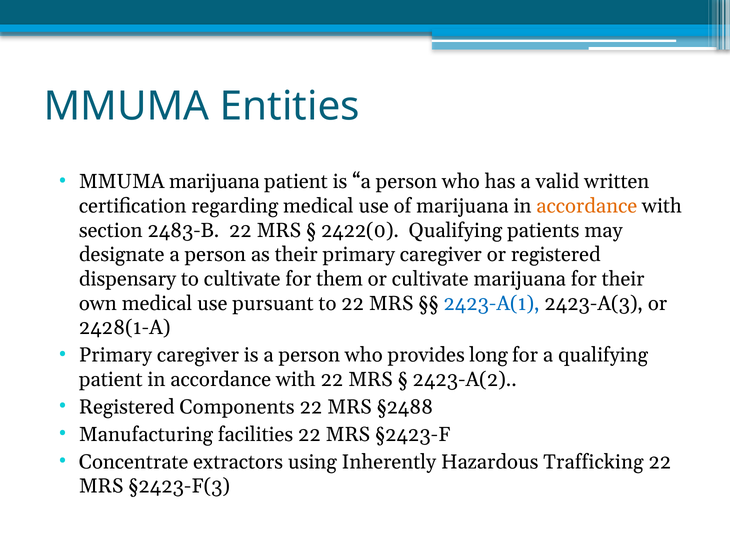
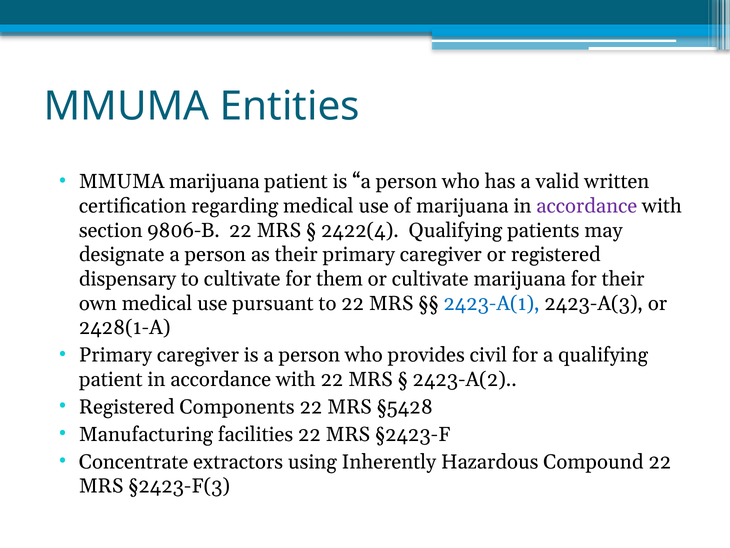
accordance at (587, 206) colour: orange -> purple
2483-B: 2483-B -> 9806-B
2422(0: 2422(0 -> 2422(4
long: long -> civil
§2488: §2488 -> §5428
Trafficking: Trafficking -> Compound
